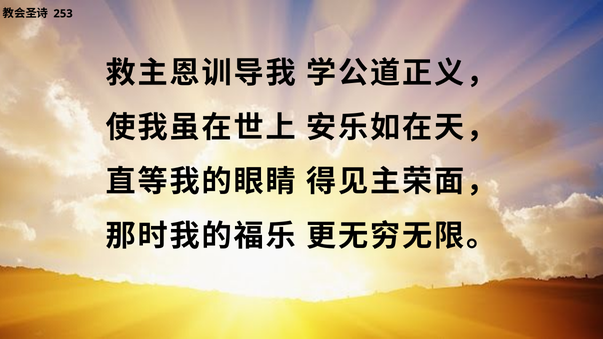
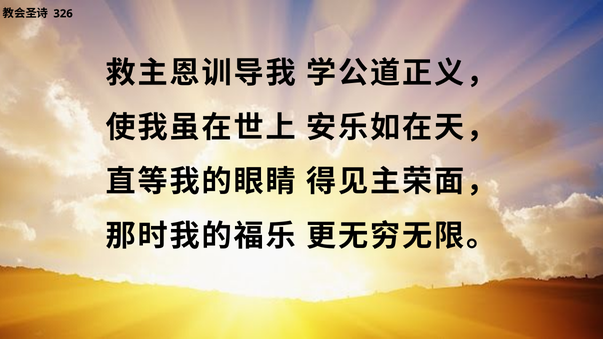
253: 253 -> 326
